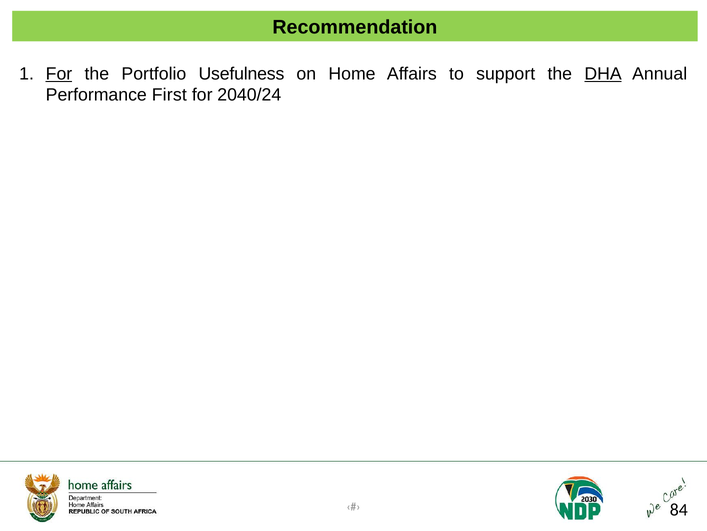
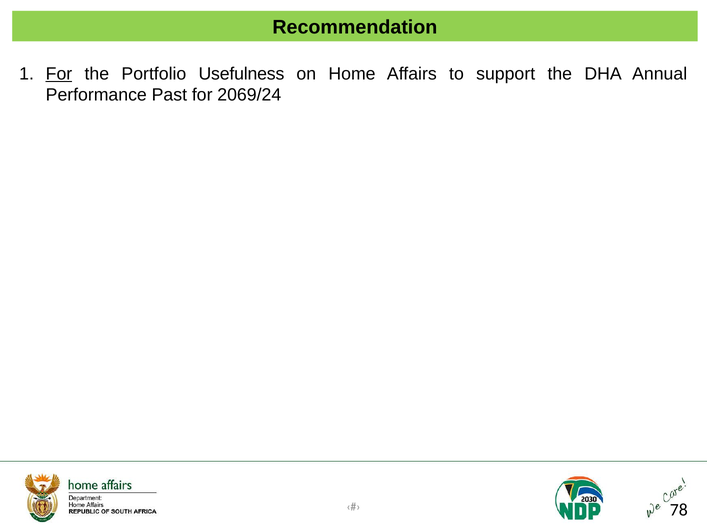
DHA underline: present -> none
First: First -> Past
2040/24: 2040/24 -> 2069/24
84: 84 -> 78
